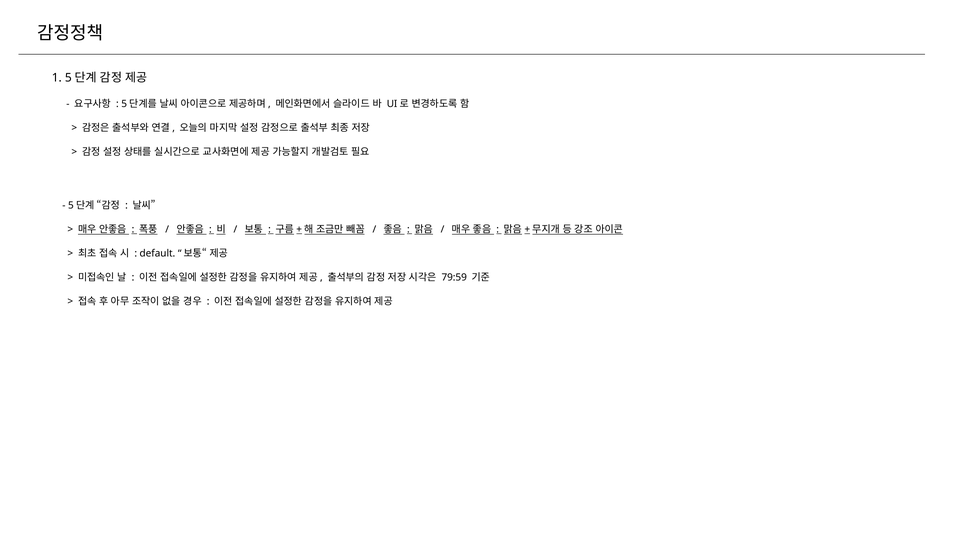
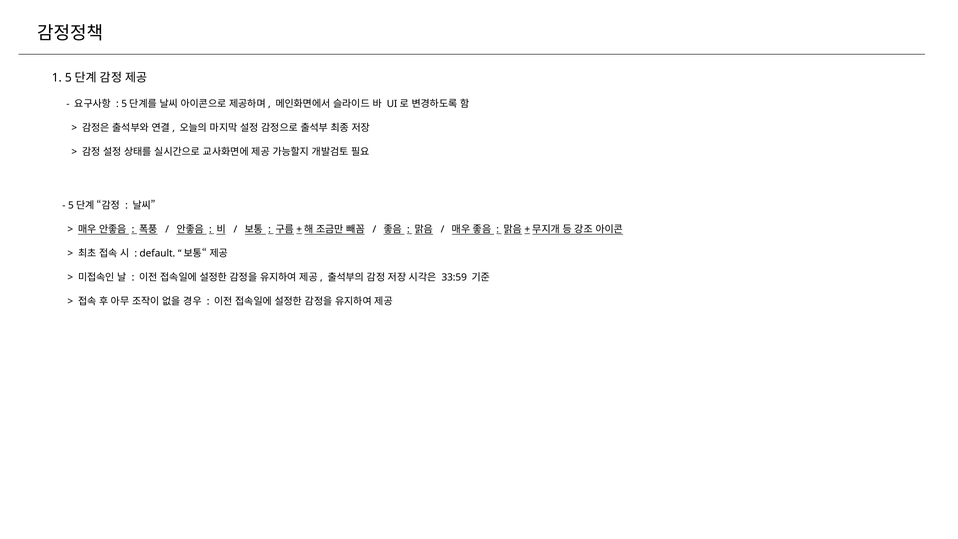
79:59: 79:59 -> 33:59
